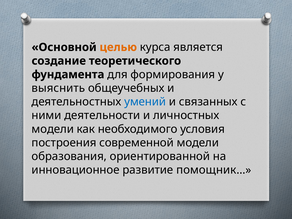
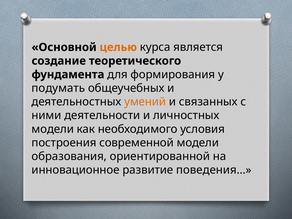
выяснить: выяснить -> подумать
умений colour: blue -> orange
помощник…: помощник… -> поведения…
